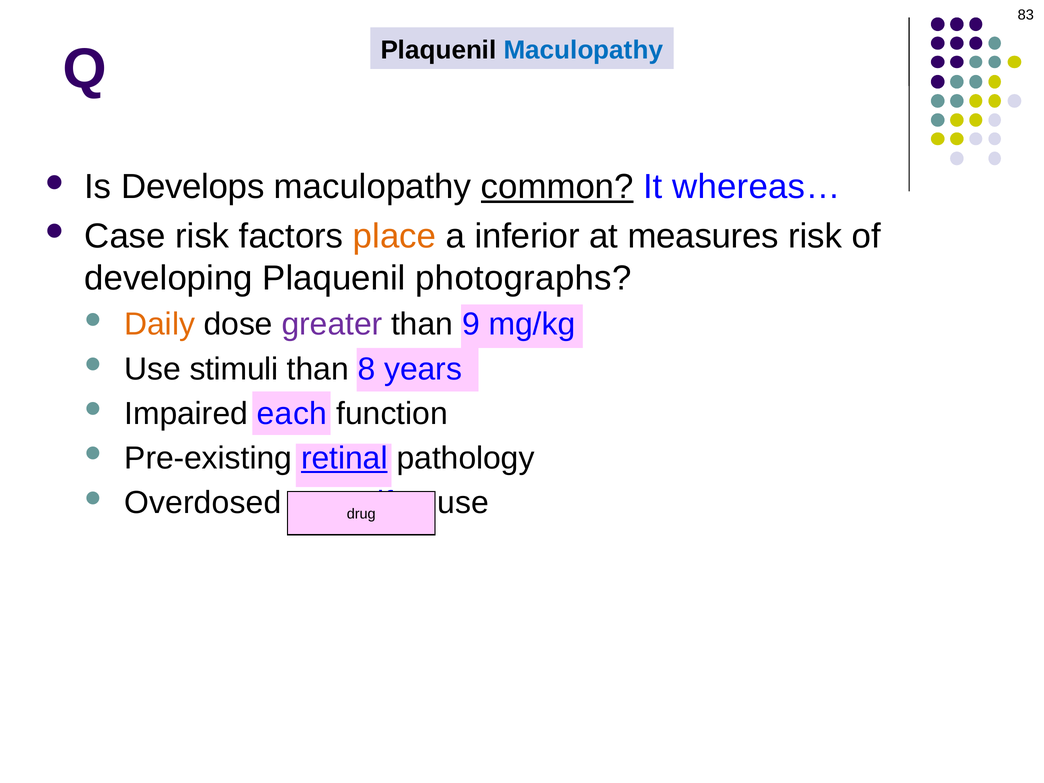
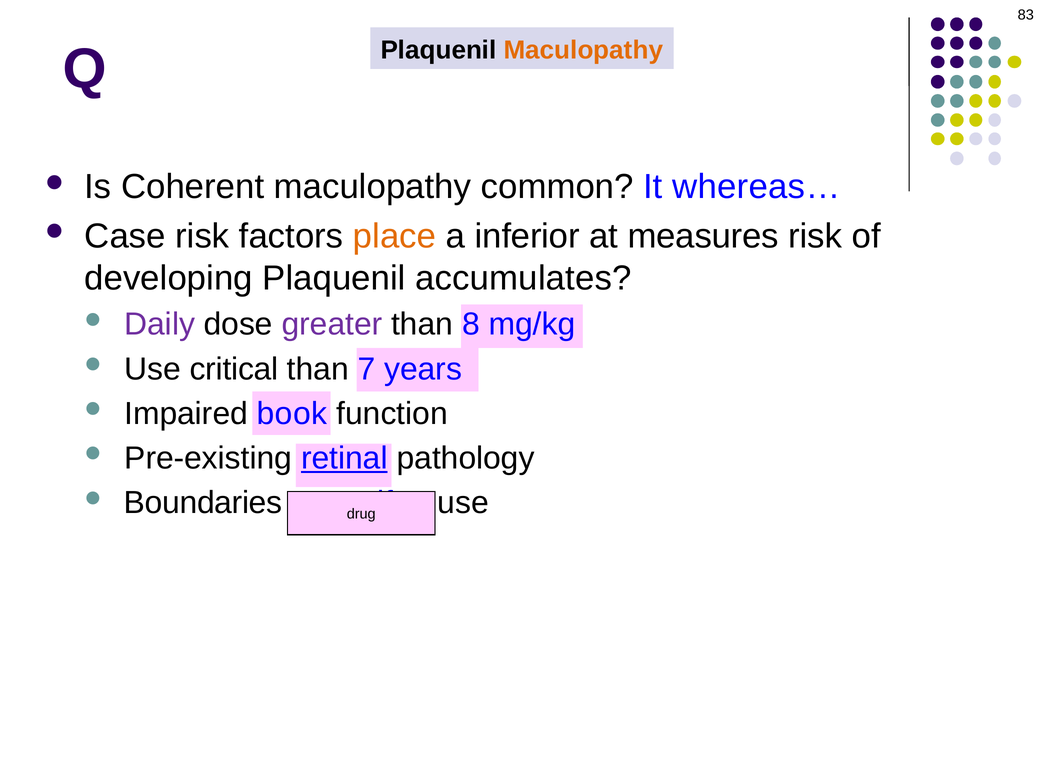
Maculopathy at (583, 50) colour: blue -> orange
Develops: Develops -> Coherent
common underline: present -> none
photographs: photographs -> accumulates
Daily colour: orange -> purple
9: 9 -> 8
stimuli: stimuli -> critical
8: 8 -> 7
each: each -> book
Overdosed: Overdosed -> Boundaries
